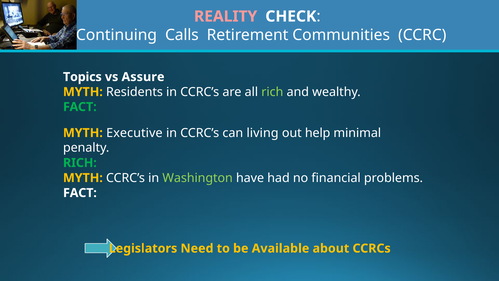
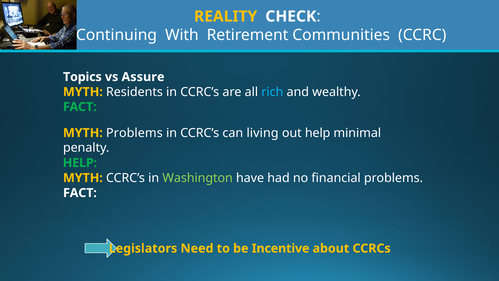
REALITY colour: pink -> yellow
Calls: Calls -> With
rich at (272, 92) colour: light green -> light blue
MYTH Executive: Executive -> Problems
RICH at (80, 163): RICH -> HELP
Available: Available -> Incentive
